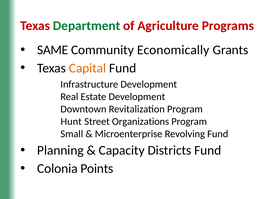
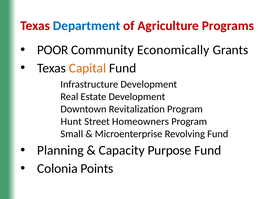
Department colour: green -> blue
SAME: SAME -> POOR
Organizations: Organizations -> Homeowners
Districts: Districts -> Purpose
